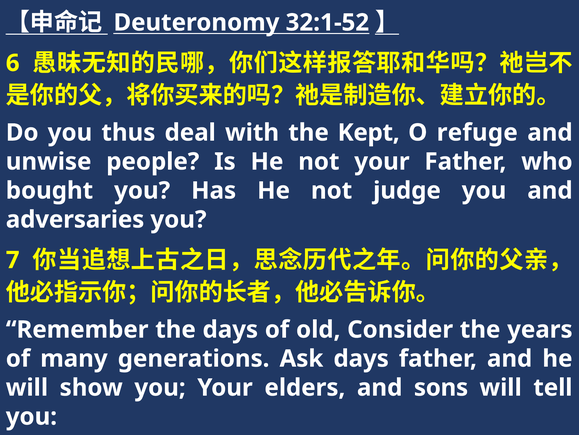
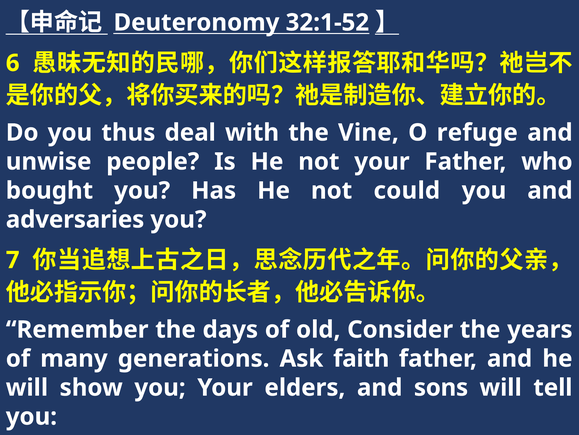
Kept: Kept -> Vine
judge: judge -> could
Ask days: days -> faith
